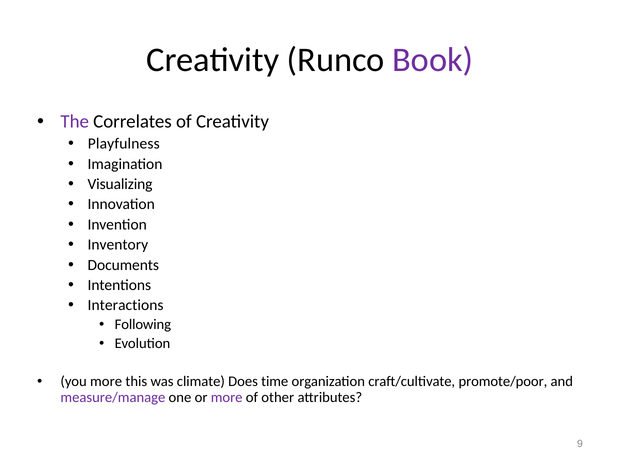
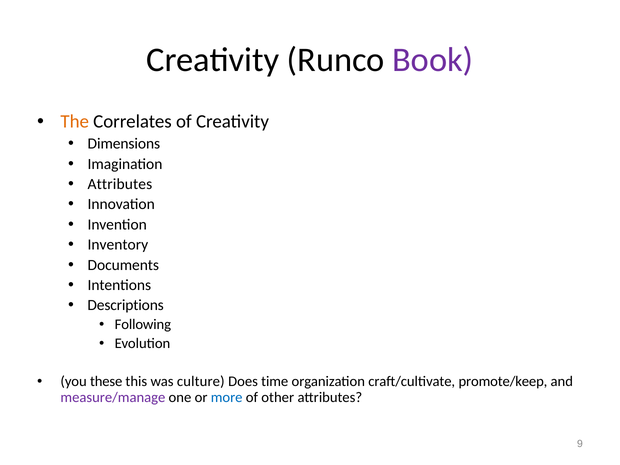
The colour: purple -> orange
Playfulness: Playfulness -> Dimensions
Visualizing at (120, 184): Visualizing -> Attributes
Interactions: Interactions -> Descriptions
you more: more -> these
climate: climate -> culture
promote/poor: promote/poor -> promote/keep
more at (227, 397) colour: purple -> blue
